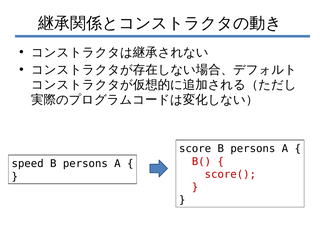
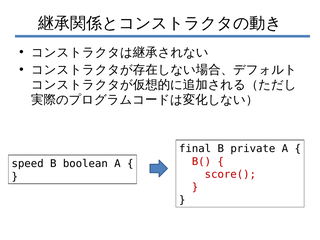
score: score -> final
persons at (253, 149): persons -> private
persons at (85, 164): persons -> boolean
